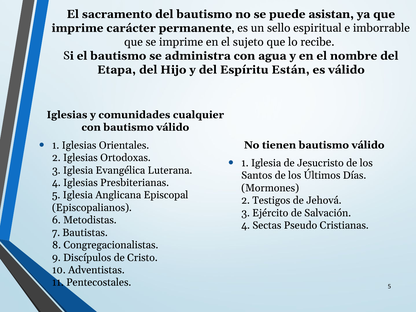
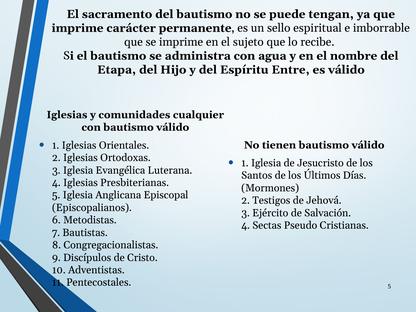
asistan: asistan -> tengan
Están: Están -> Entre
